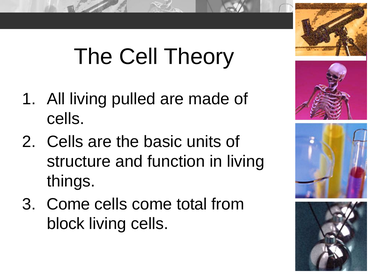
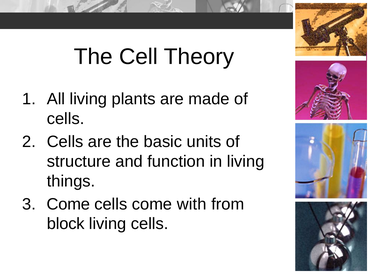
pulled: pulled -> plants
total: total -> with
